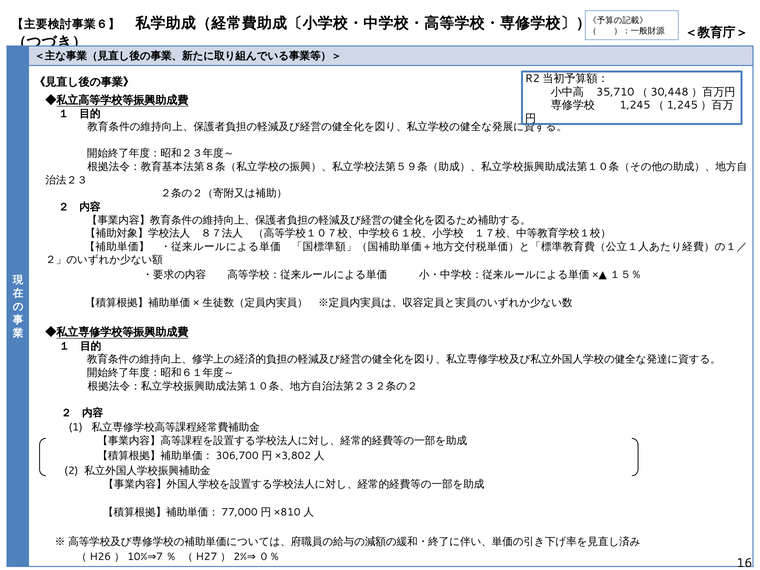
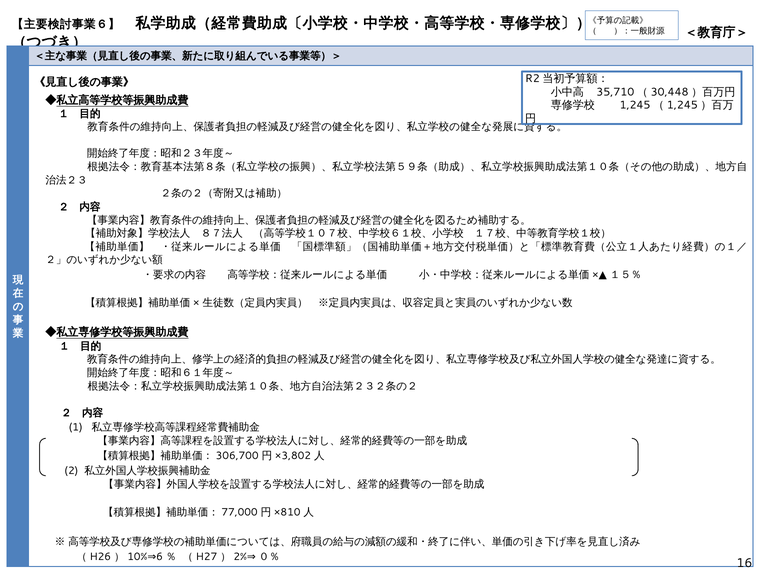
7: 7 -> 6
